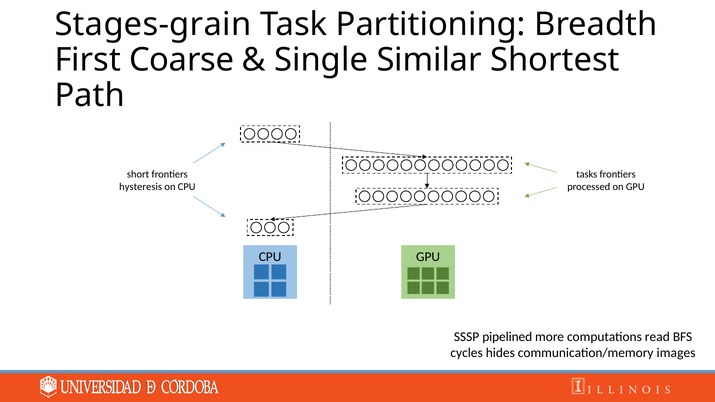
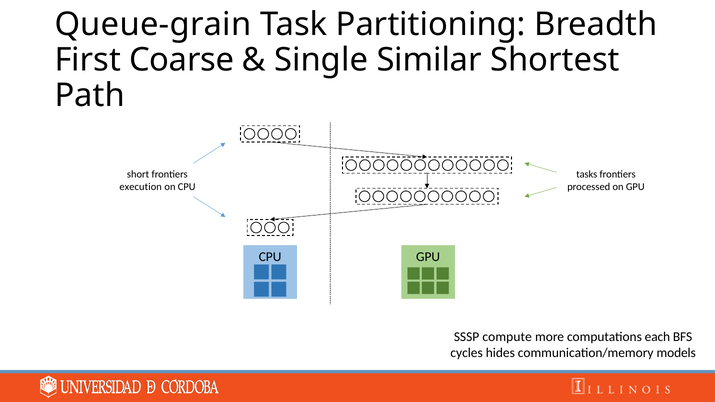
Stages-grain: Stages-grain -> Queue-grain
hysteresis: hysteresis -> execution
pipelined: pipelined -> compute
read: read -> each
images: images -> models
